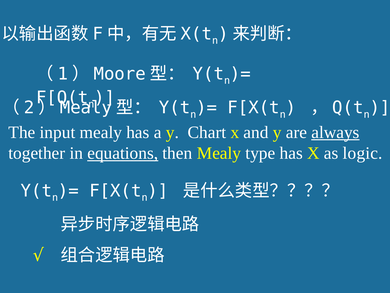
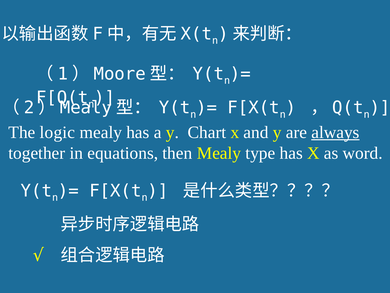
input: input -> logic
equations underline: present -> none
logic: logic -> word
